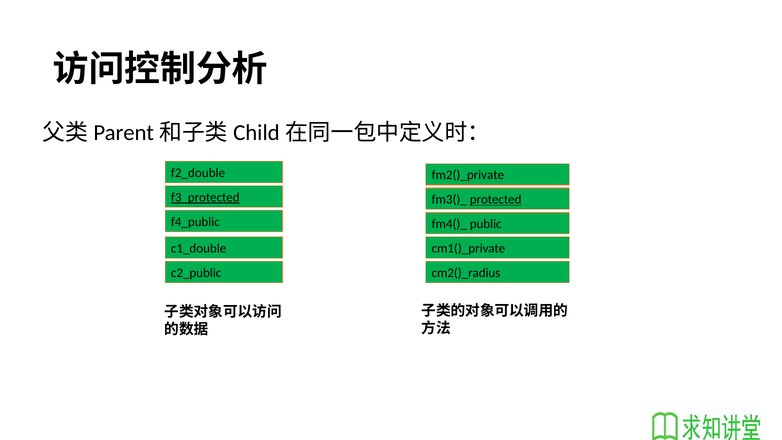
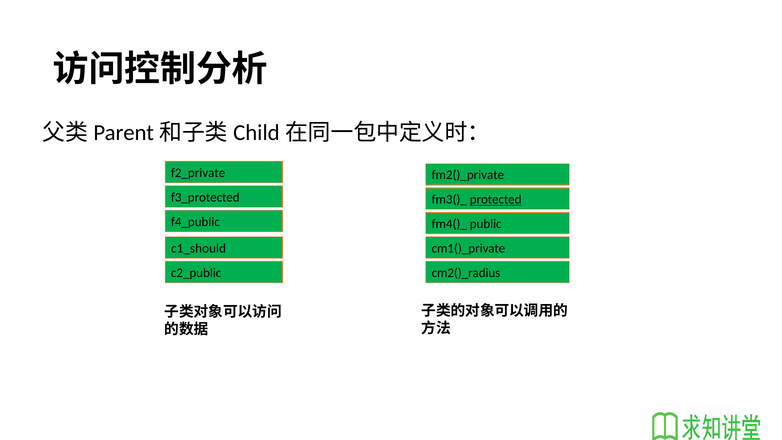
f2_double: f2_double -> f2_private
f3_protected underline: present -> none
c1_double: c1_double -> c1_should
